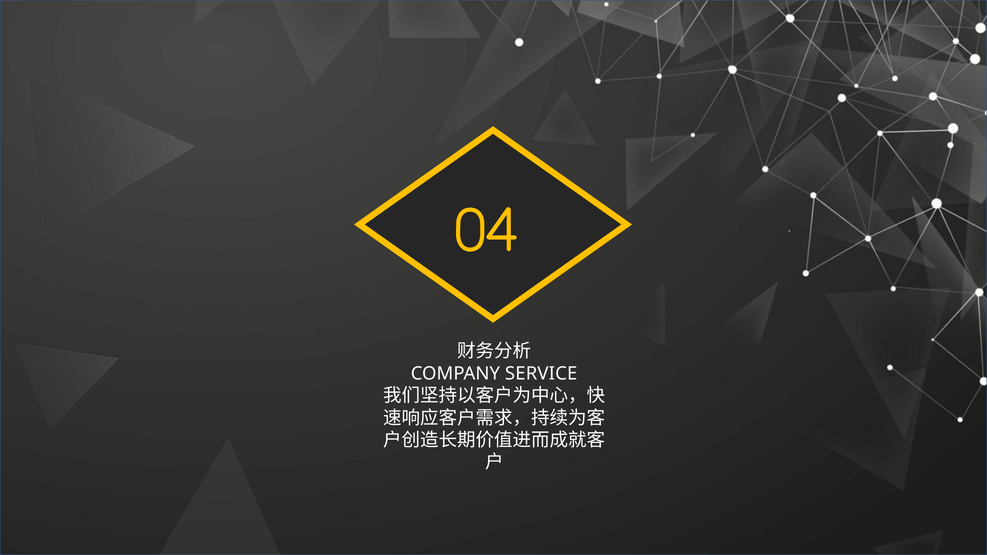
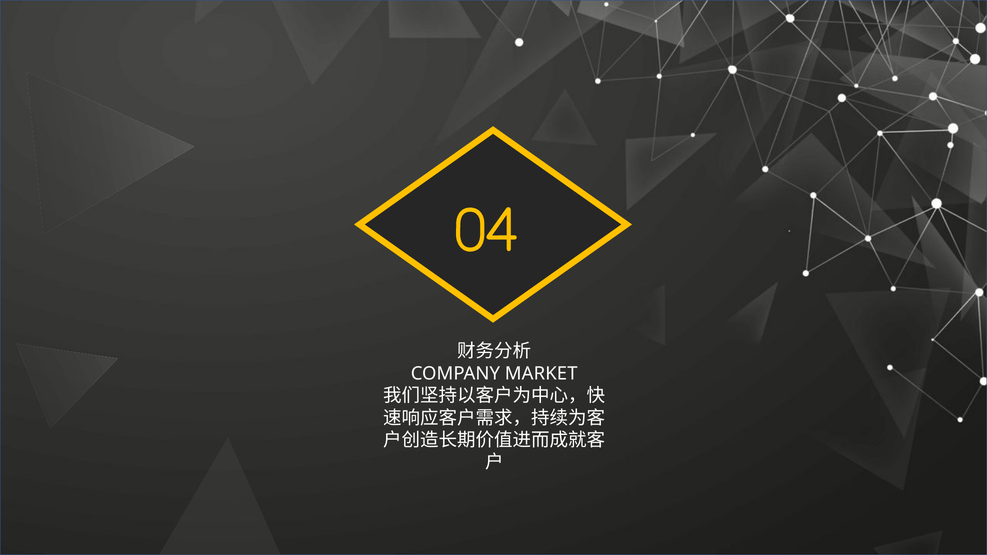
SERVICE: SERVICE -> MARKET
